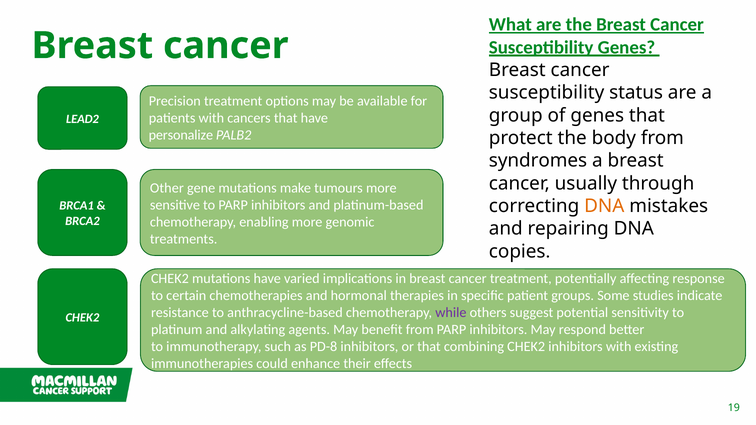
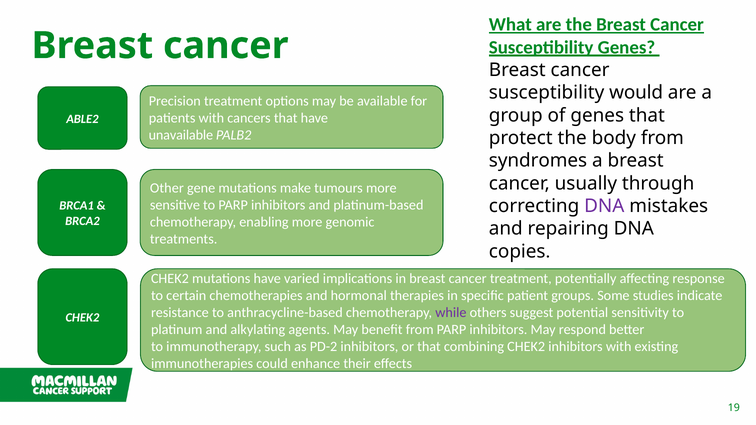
status: status -> would
LEAD2: LEAD2 -> ABLE2
personalize: personalize -> unavailable
DNA at (604, 206) colour: orange -> purple
PD-8: PD-8 -> PD-2
